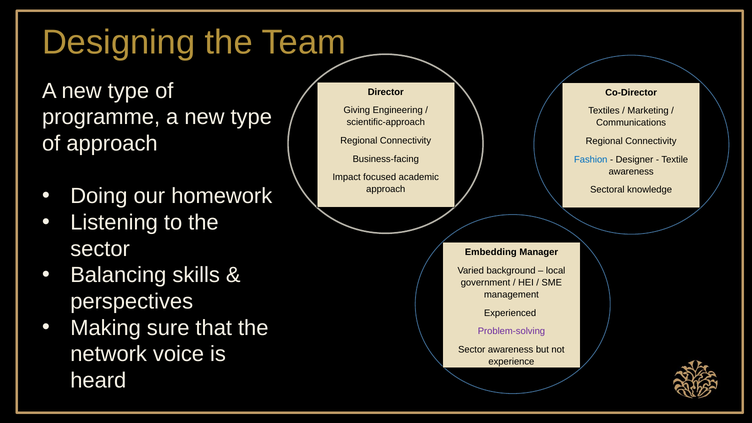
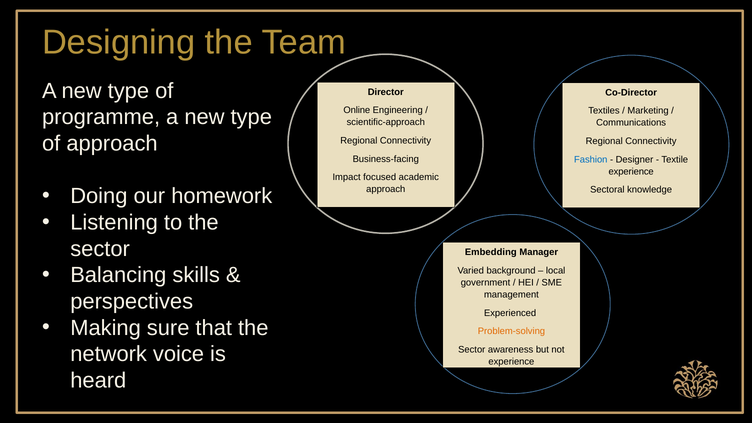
Giving: Giving -> Online
awareness at (631, 171): awareness -> experience
Problem-solving colour: purple -> orange
